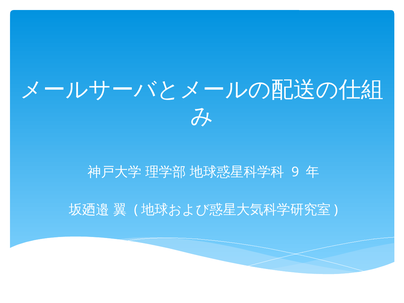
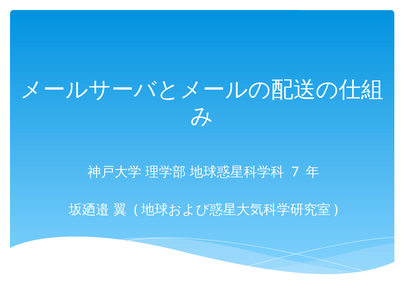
9: 9 -> 7
